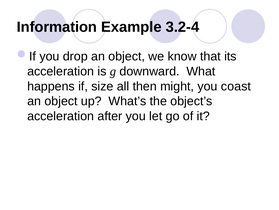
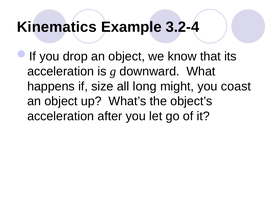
Information: Information -> Kinematics
then: then -> long
